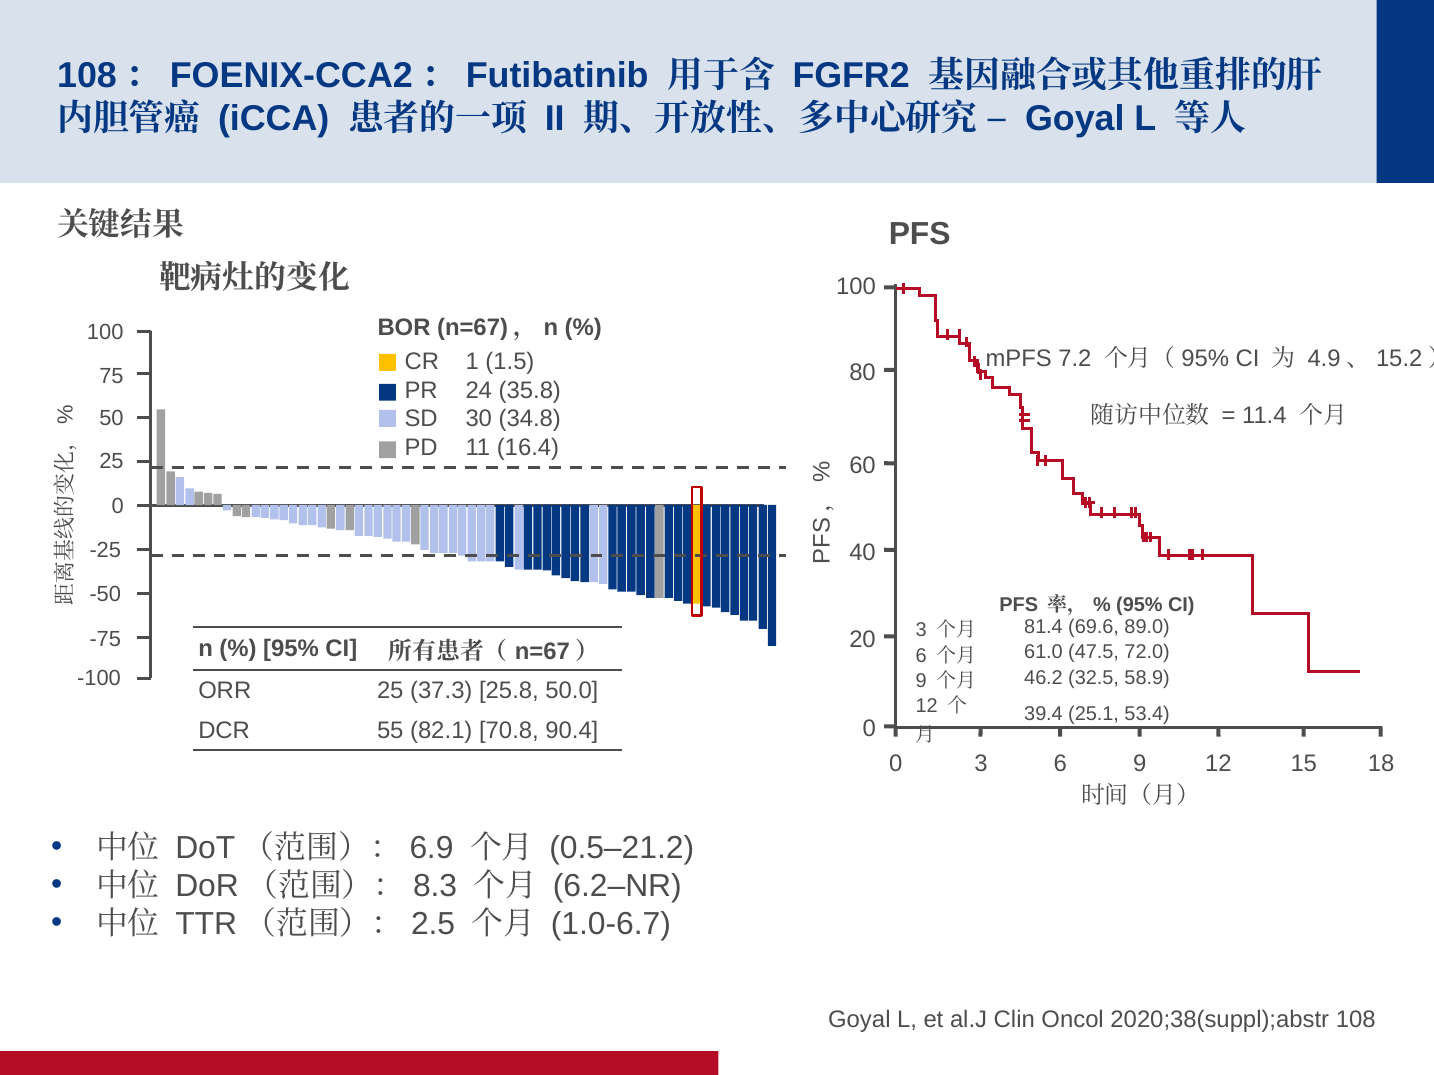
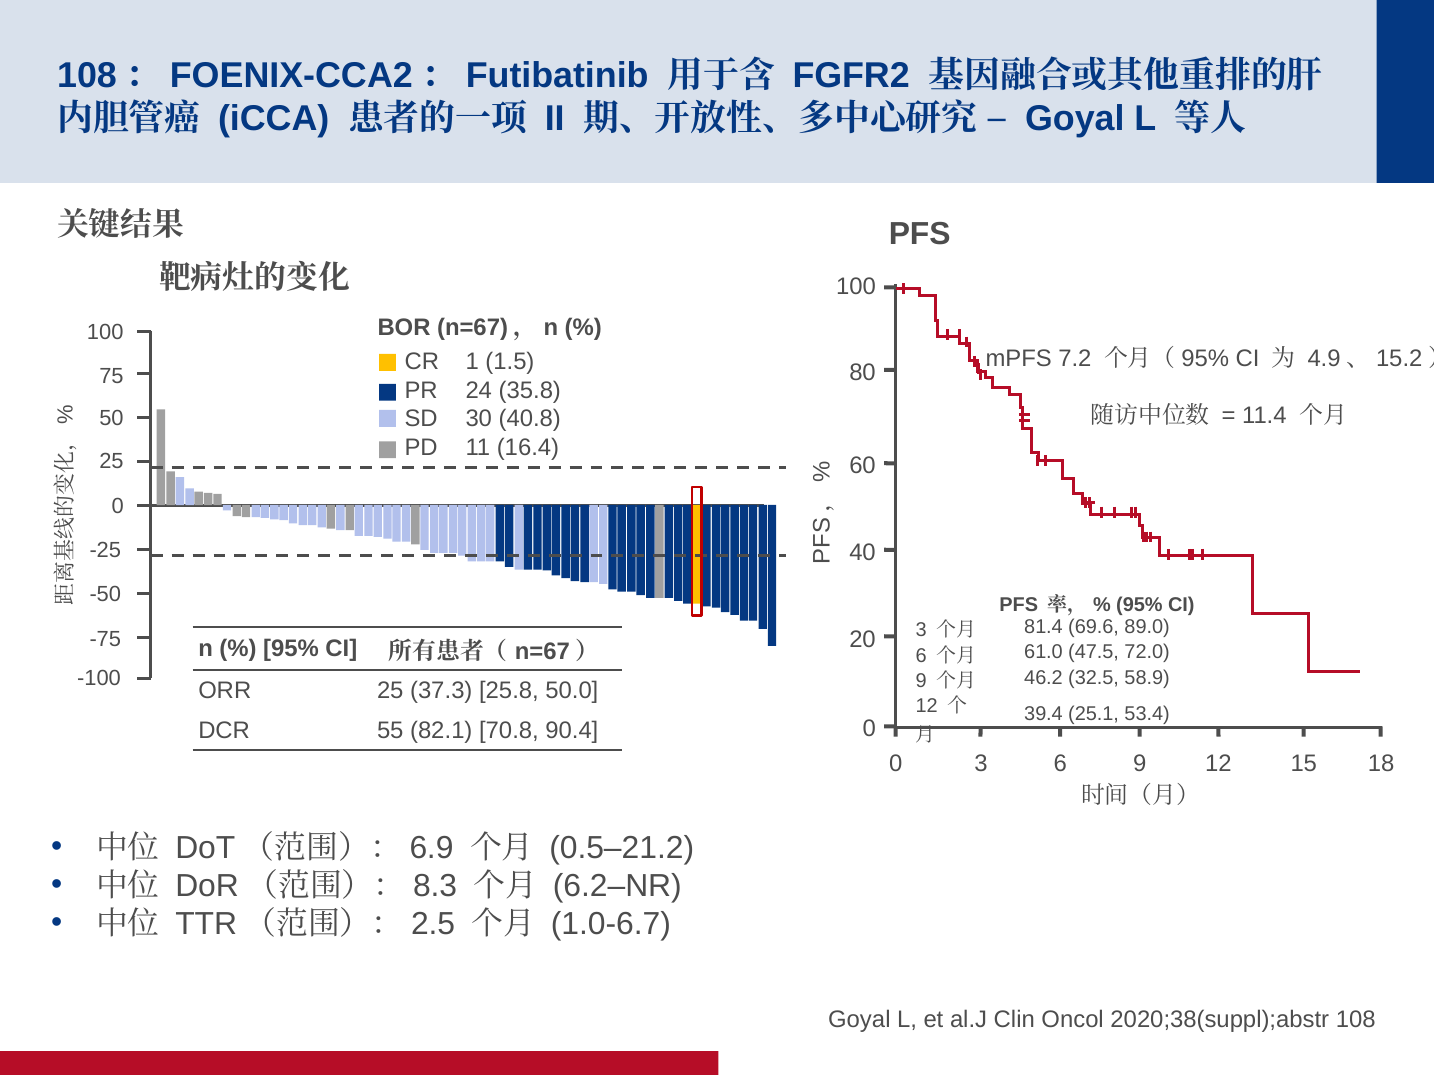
34.8: 34.8 -> 40.8
